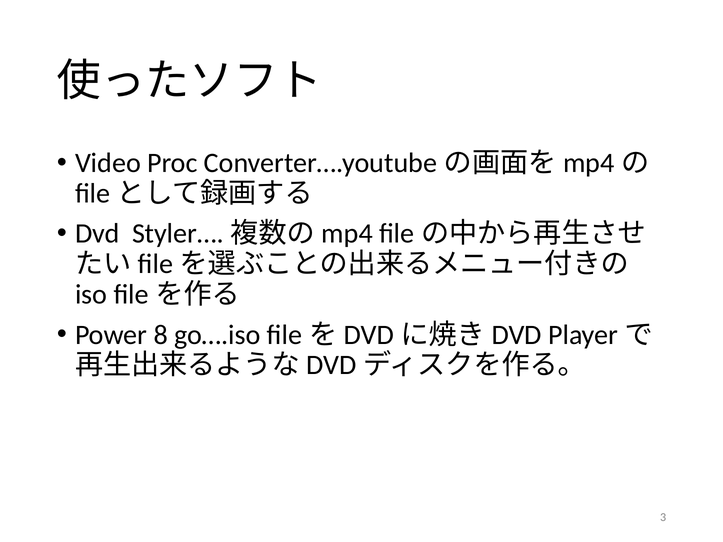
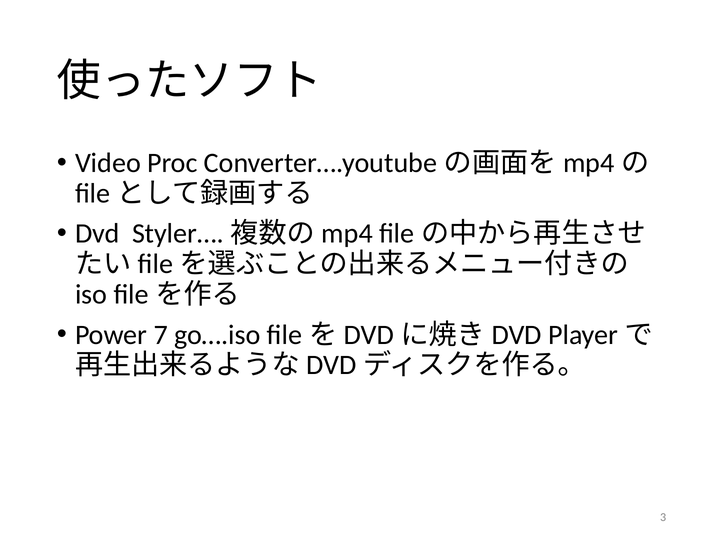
8: 8 -> 7
